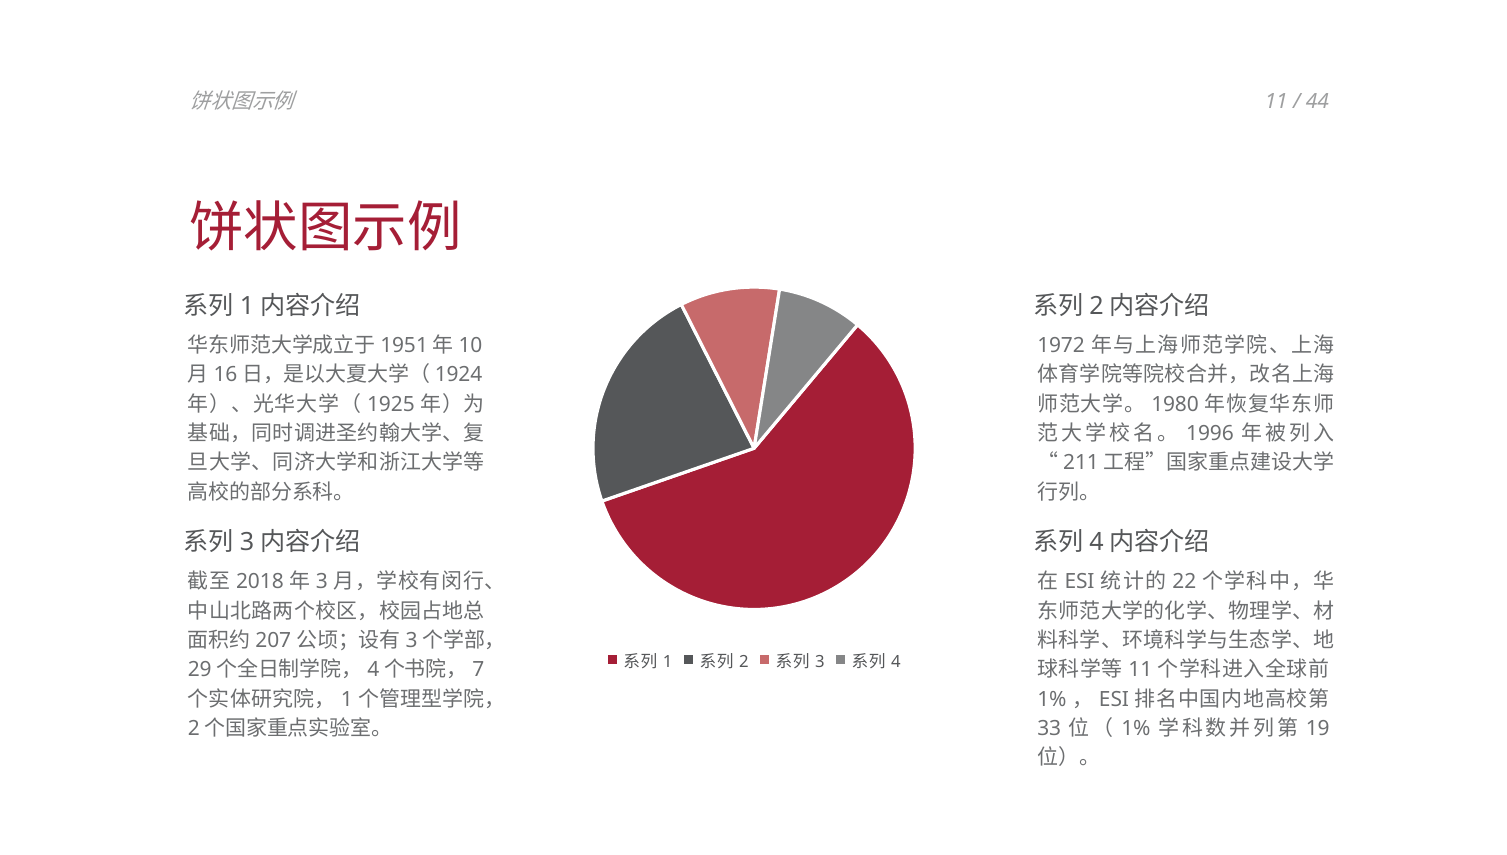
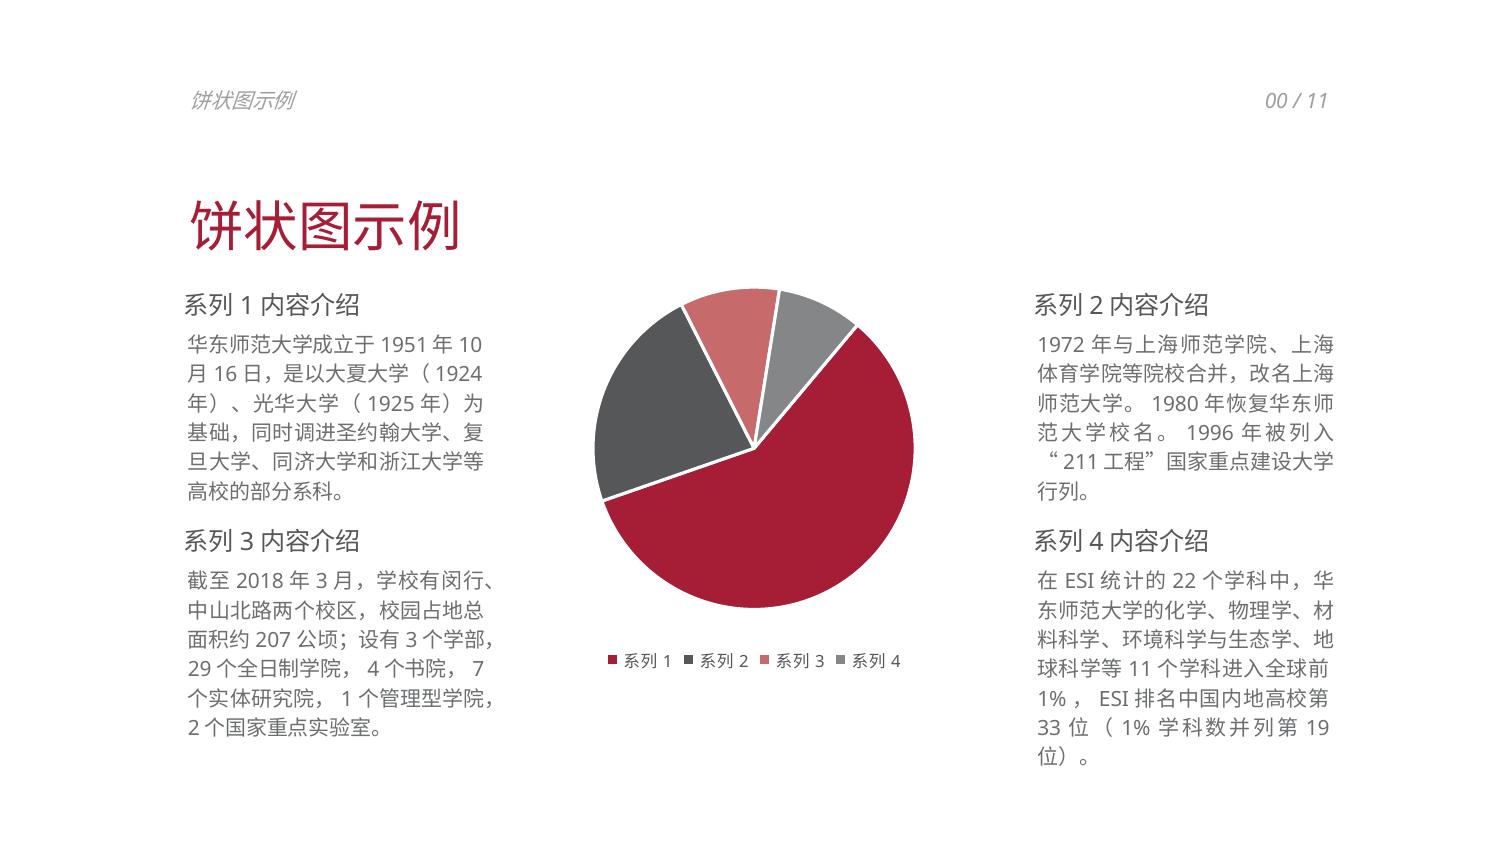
11 at (1276, 102): 11 -> 00
44 at (1317, 102): 44 -> 11
